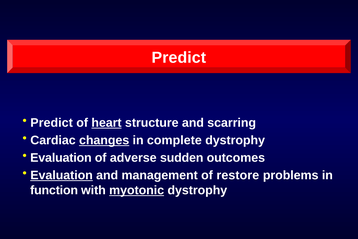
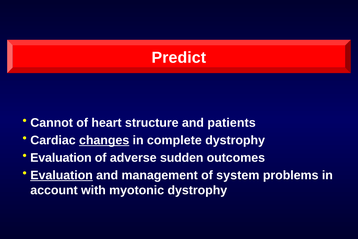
Predict at (52, 123): Predict -> Cannot
heart underline: present -> none
scarring: scarring -> patients
restore: restore -> system
function: function -> account
myotonic underline: present -> none
